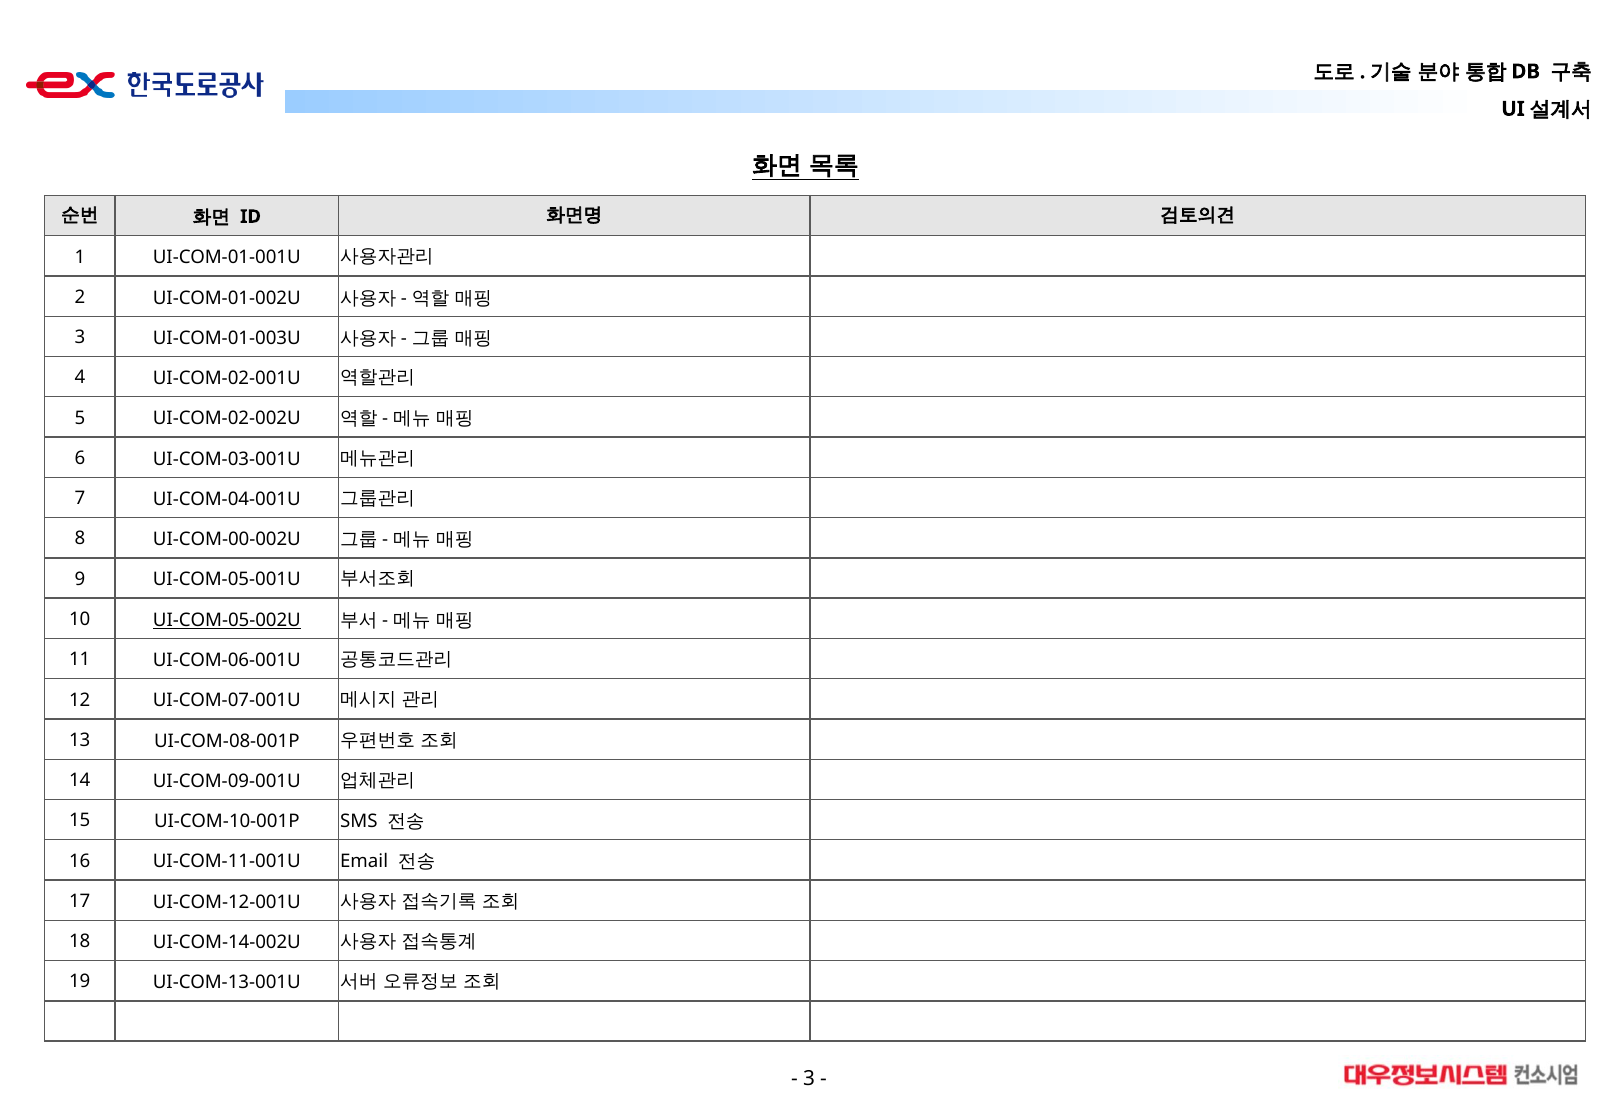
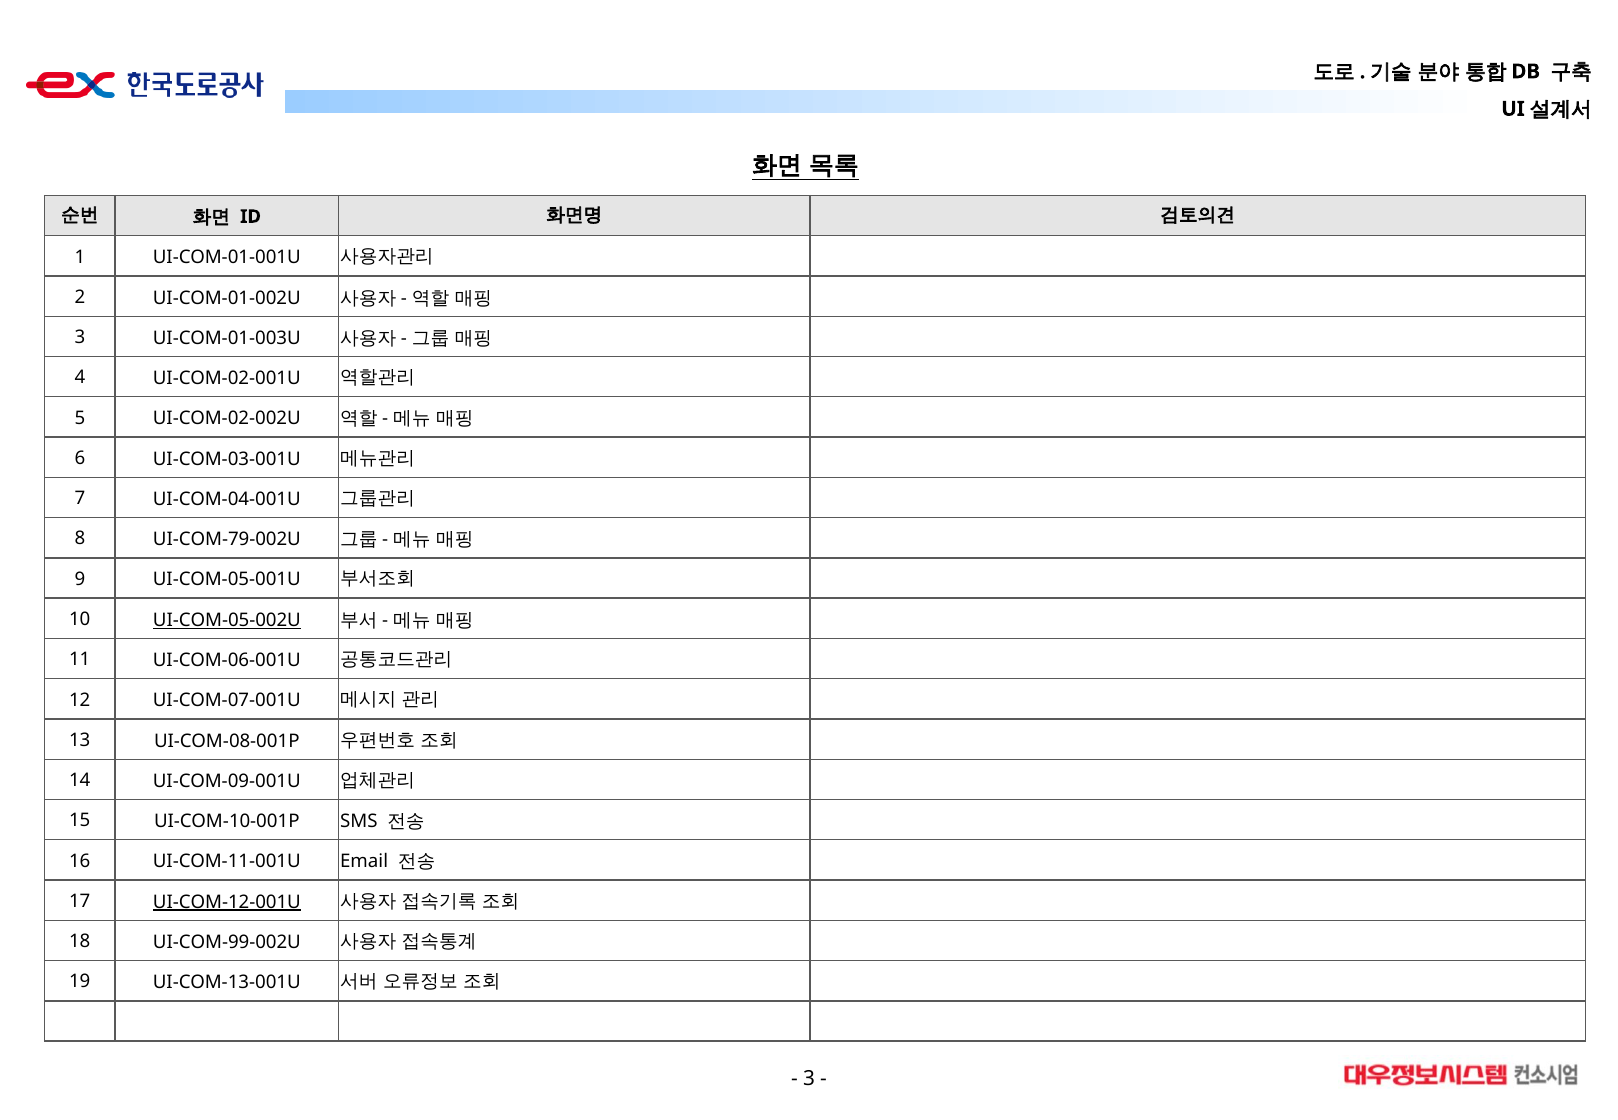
UI-COM-00-002U: UI-COM-00-002U -> UI-COM-79-002U
UI-COM-12-001U underline: none -> present
UI-COM-14-002U: UI-COM-14-002U -> UI-COM-99-002U
